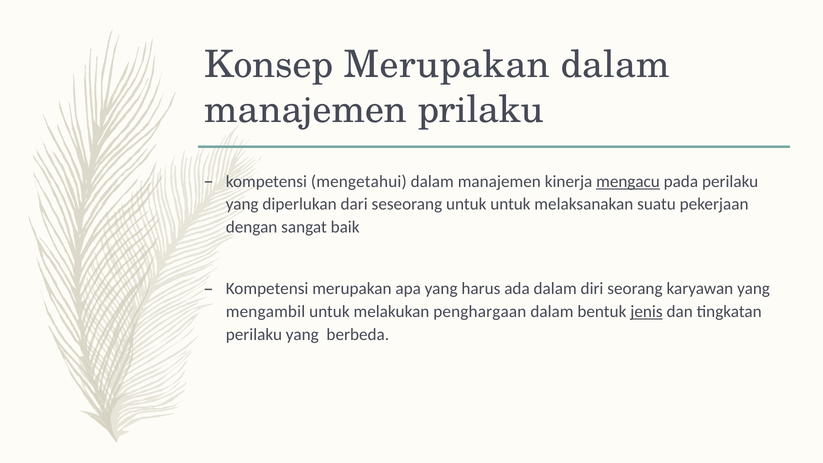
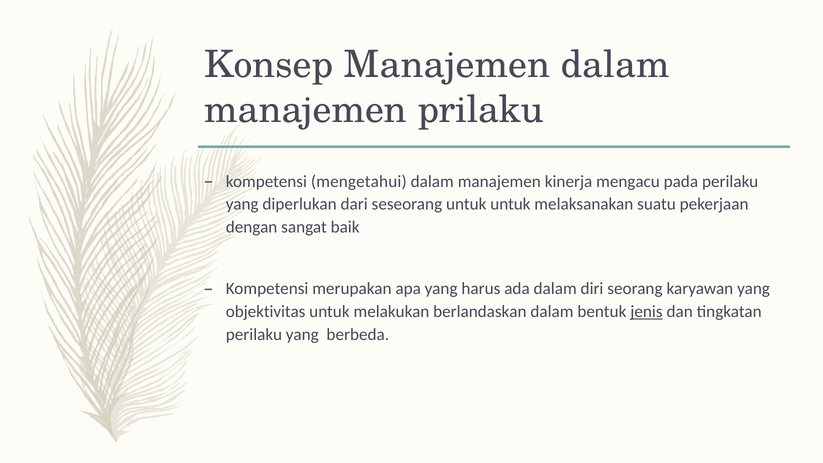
Konsep Merupakan: Merupakan -> Manajemen
mengacu underline: present -> none
mengambil: mengambil -> objektivitas
penghargaan: penghargaan -> berlandaskan
